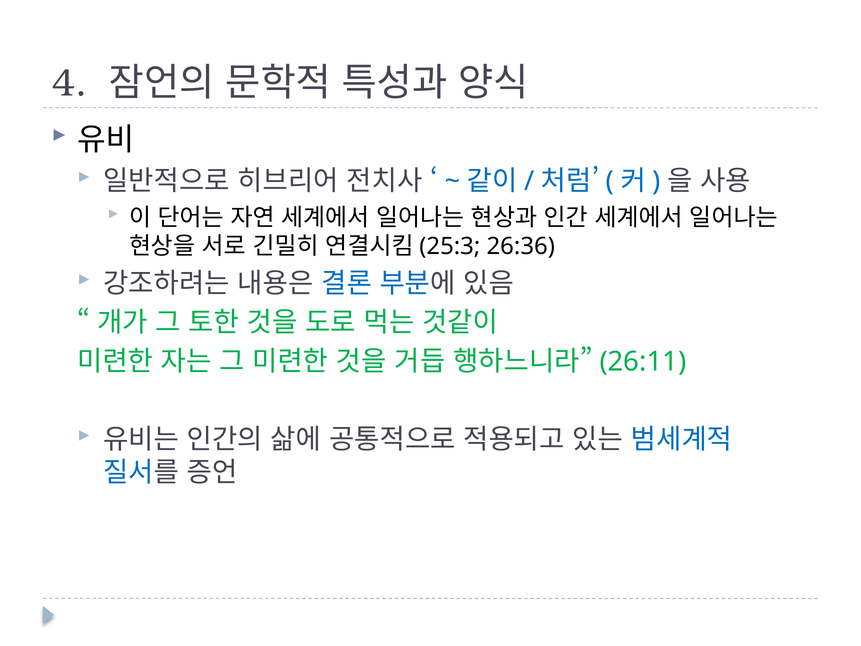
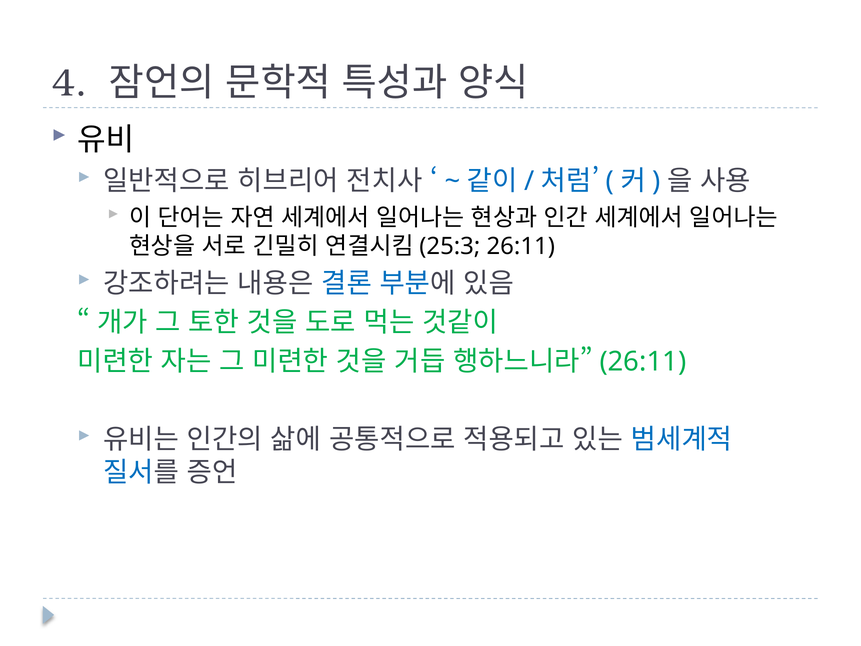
26:36 at (521, 246): 26:36 -> 26:11
